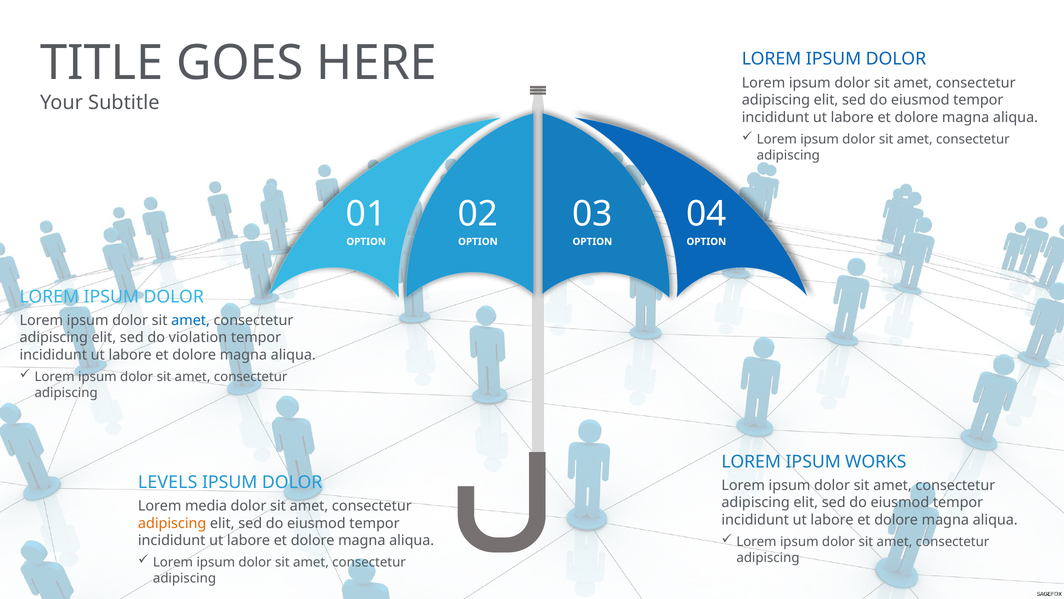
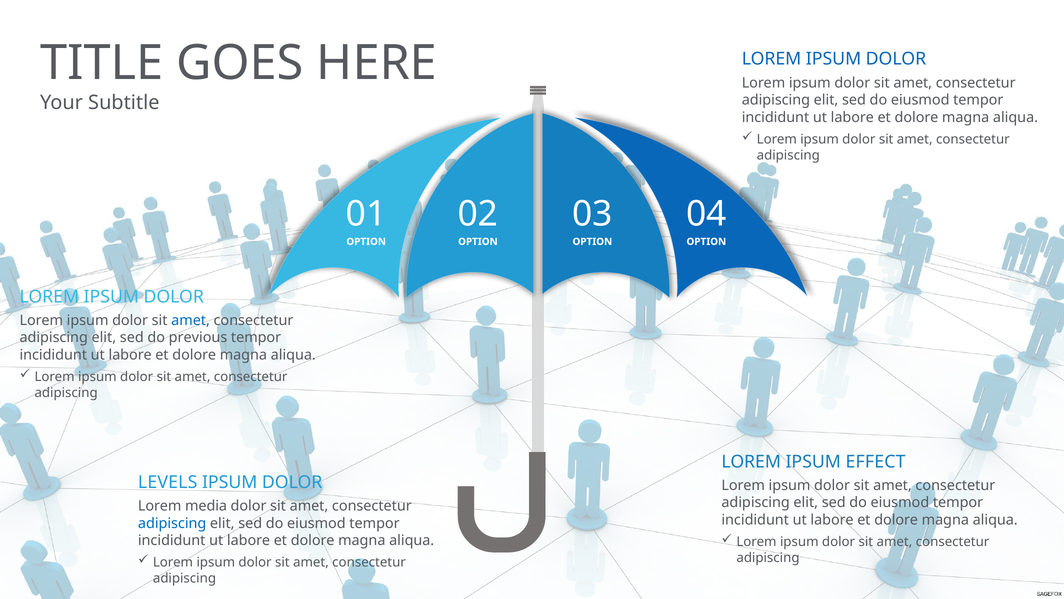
violation: violation -> previous
WORKS: WORKS -> EFFECT
adipiscing at (172, 523) colour: orange -> blue
